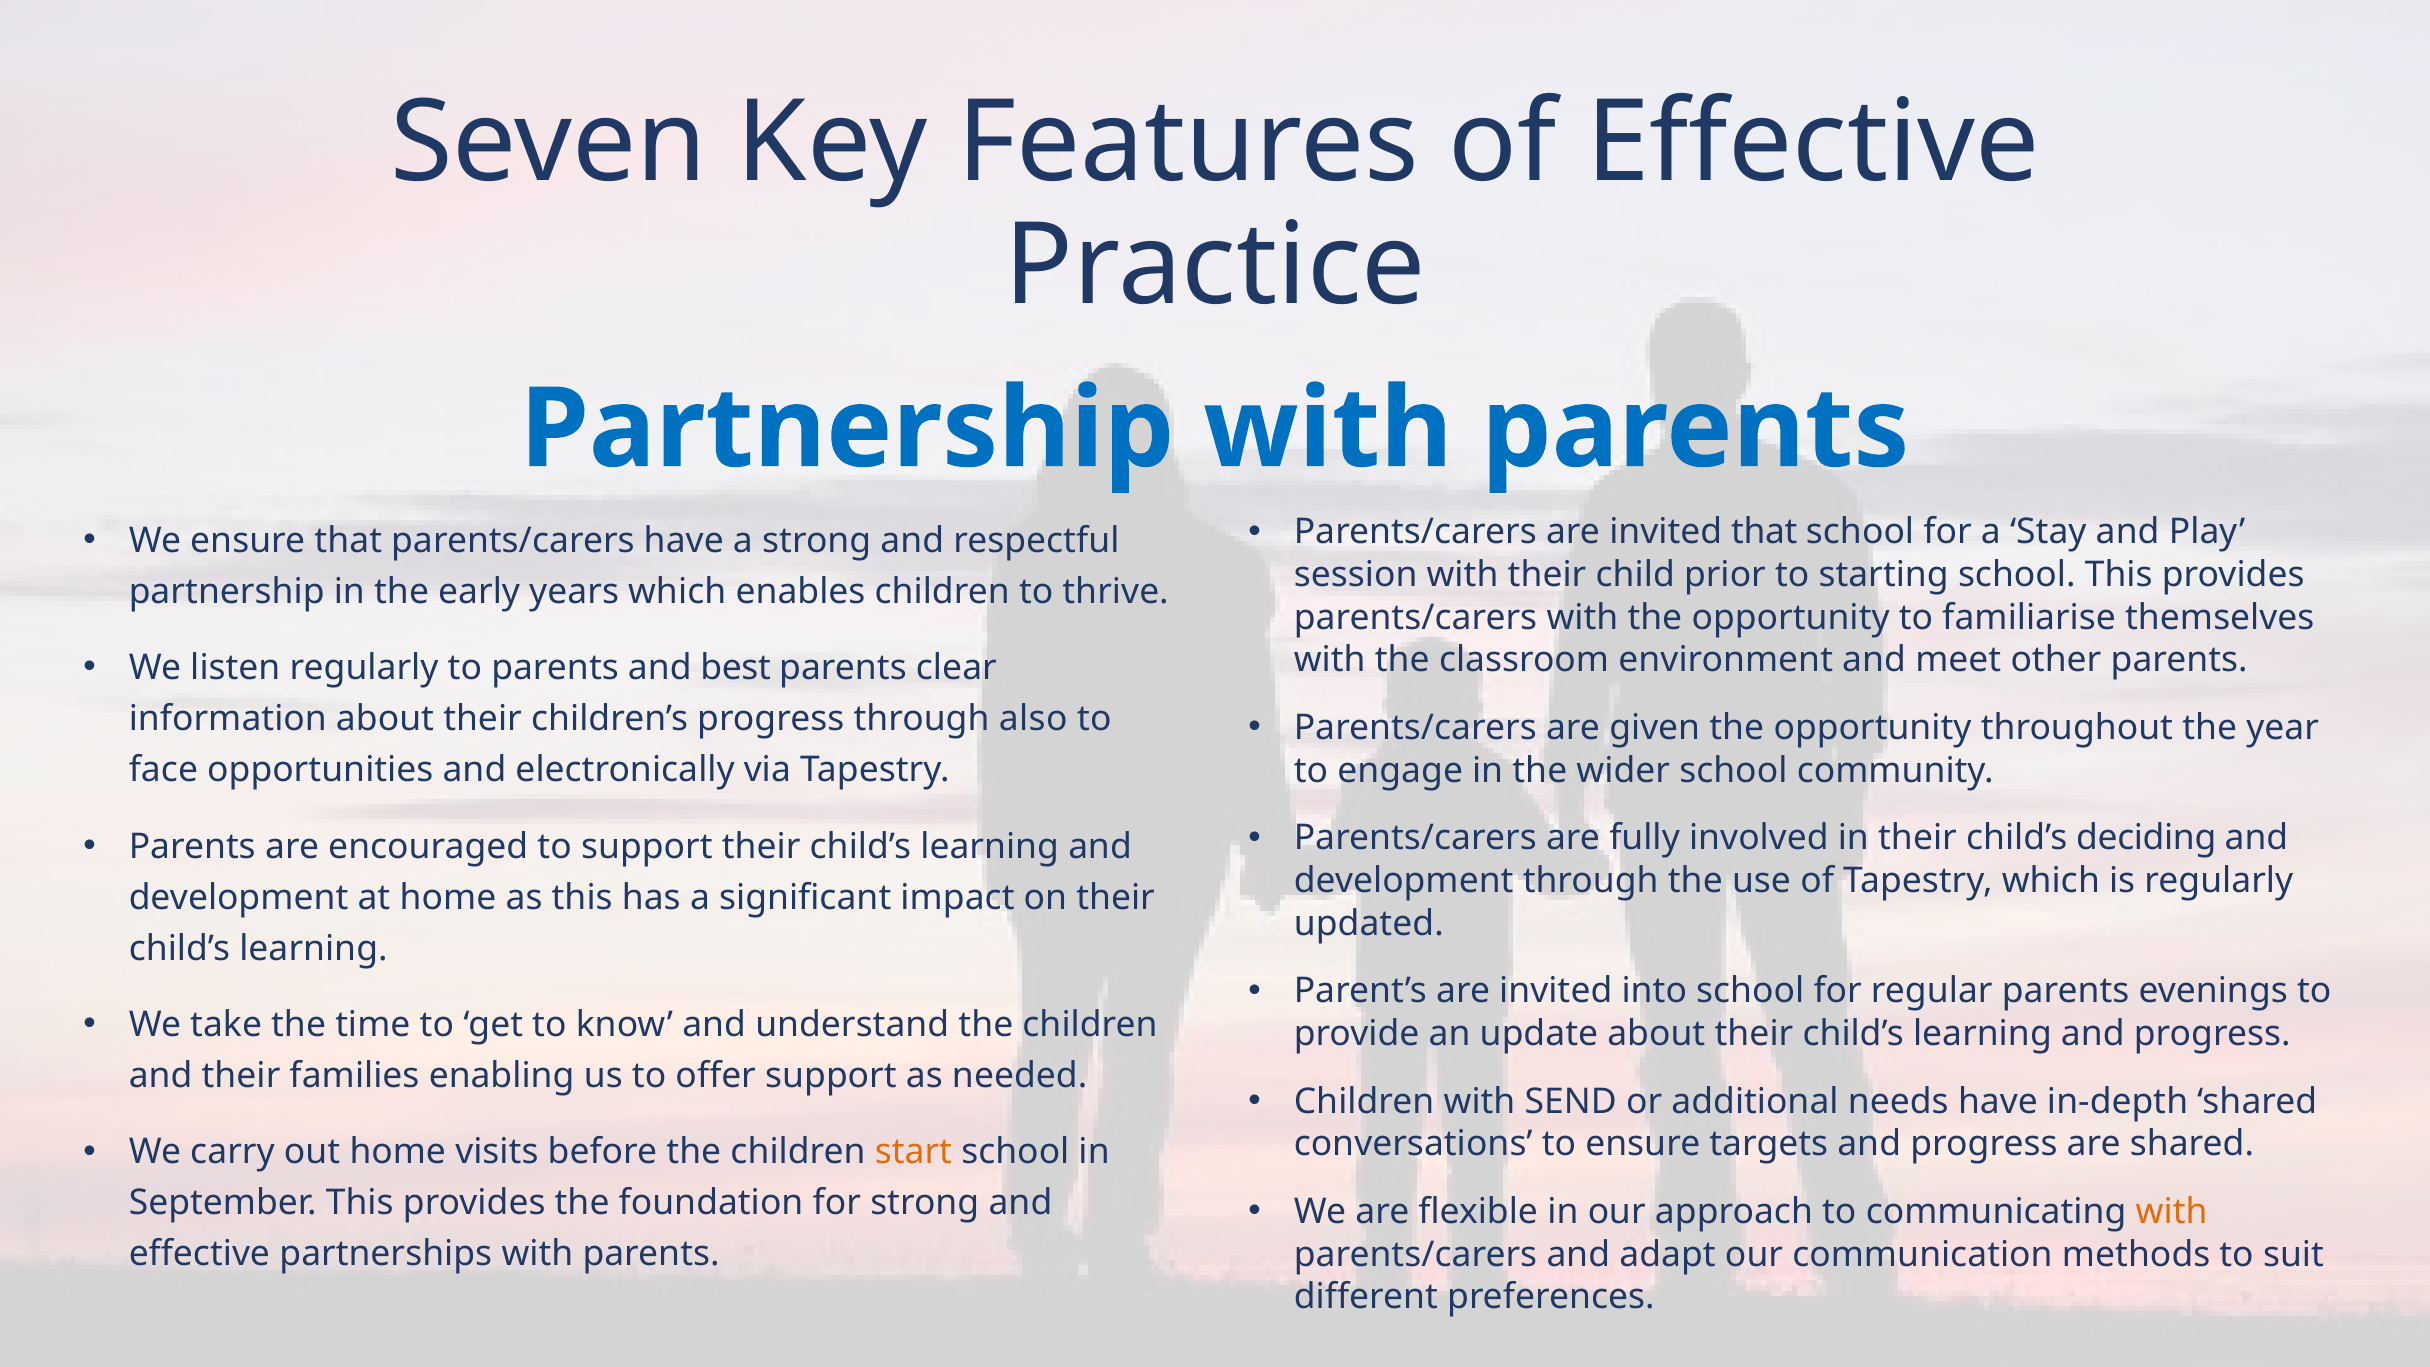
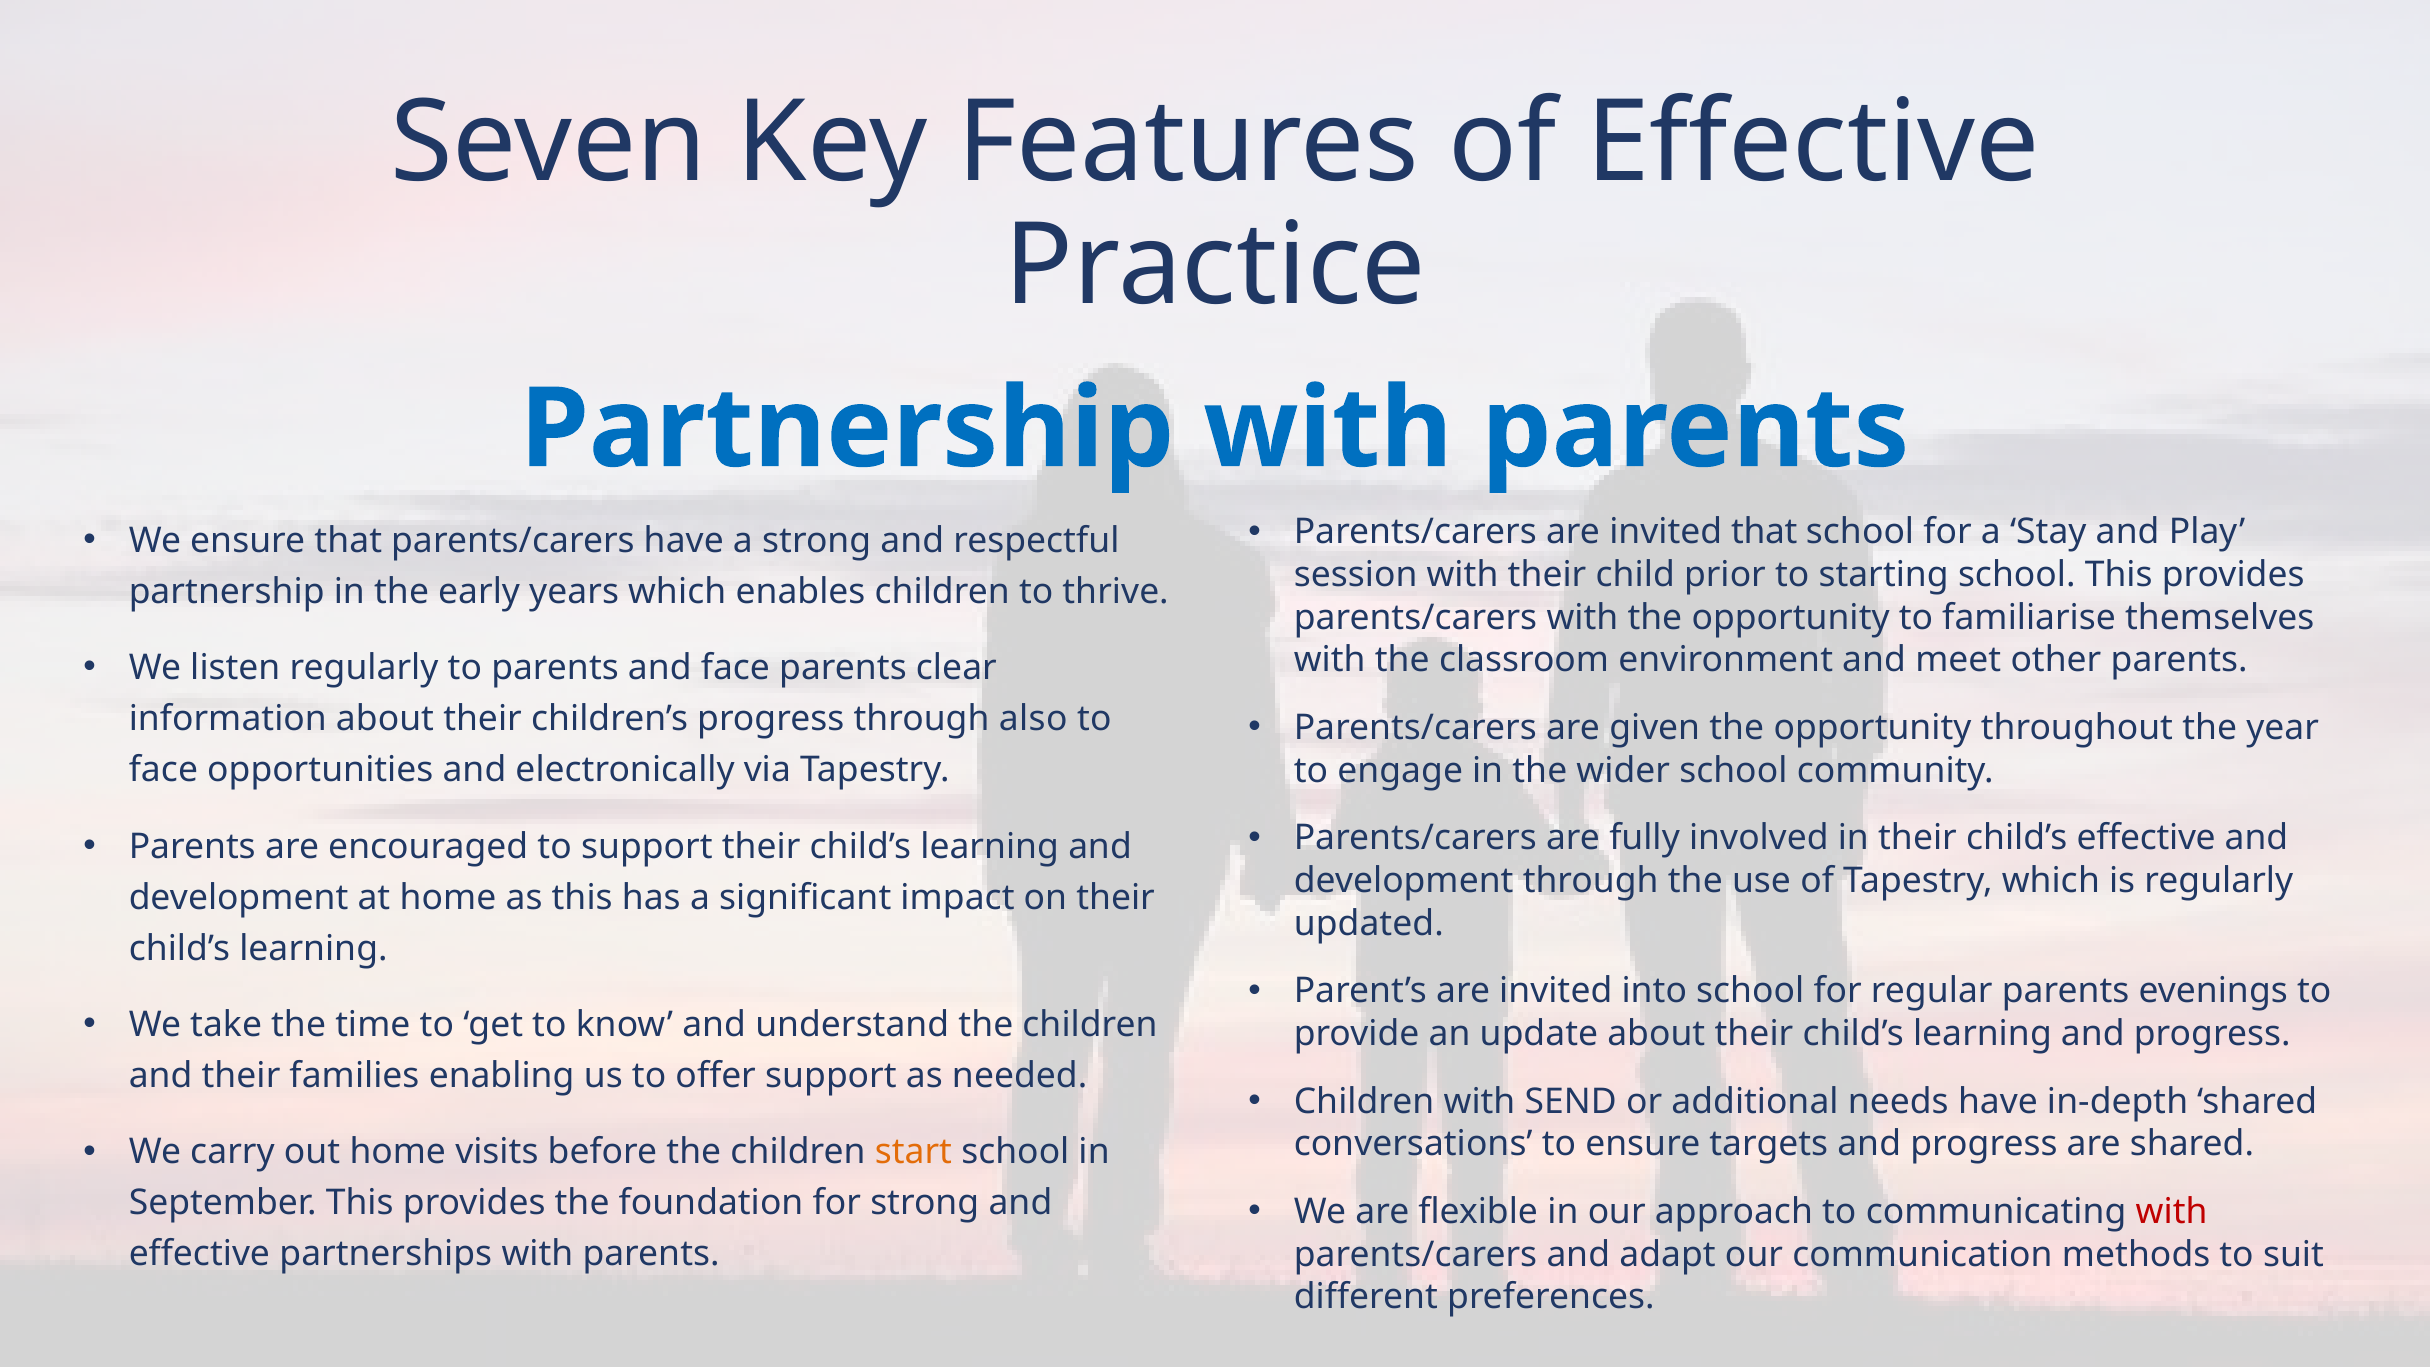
and best: best -> face
child’s deciding: deciding -> effective
with at (2172, 1212) colour: orange -> red
